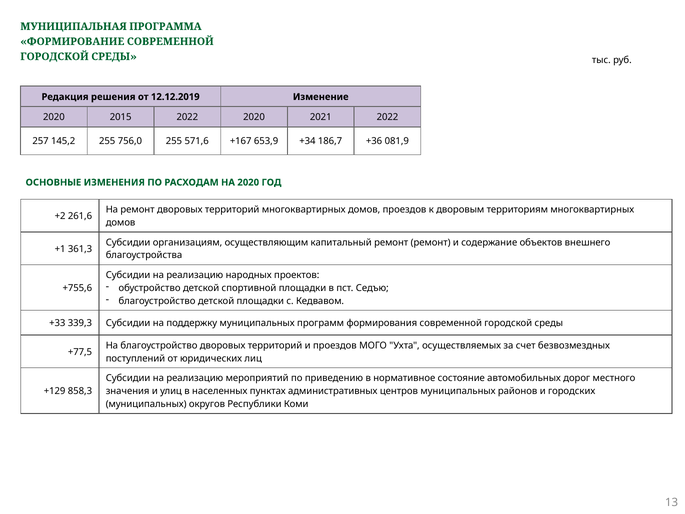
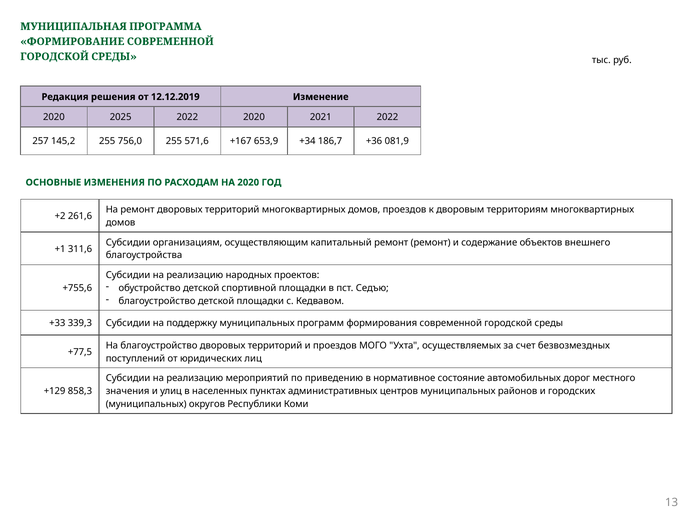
2015: 2015 -> 2025
361,3: 361,3 -> 311,6
